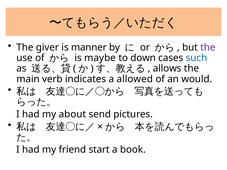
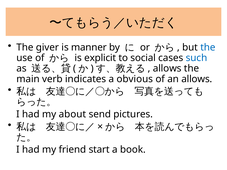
the at (208, 47) colour: purple -> blue
maybe: maybe -> explicit
down: down -> social
allowed: allowed -> obvious
an would: would -> allows
